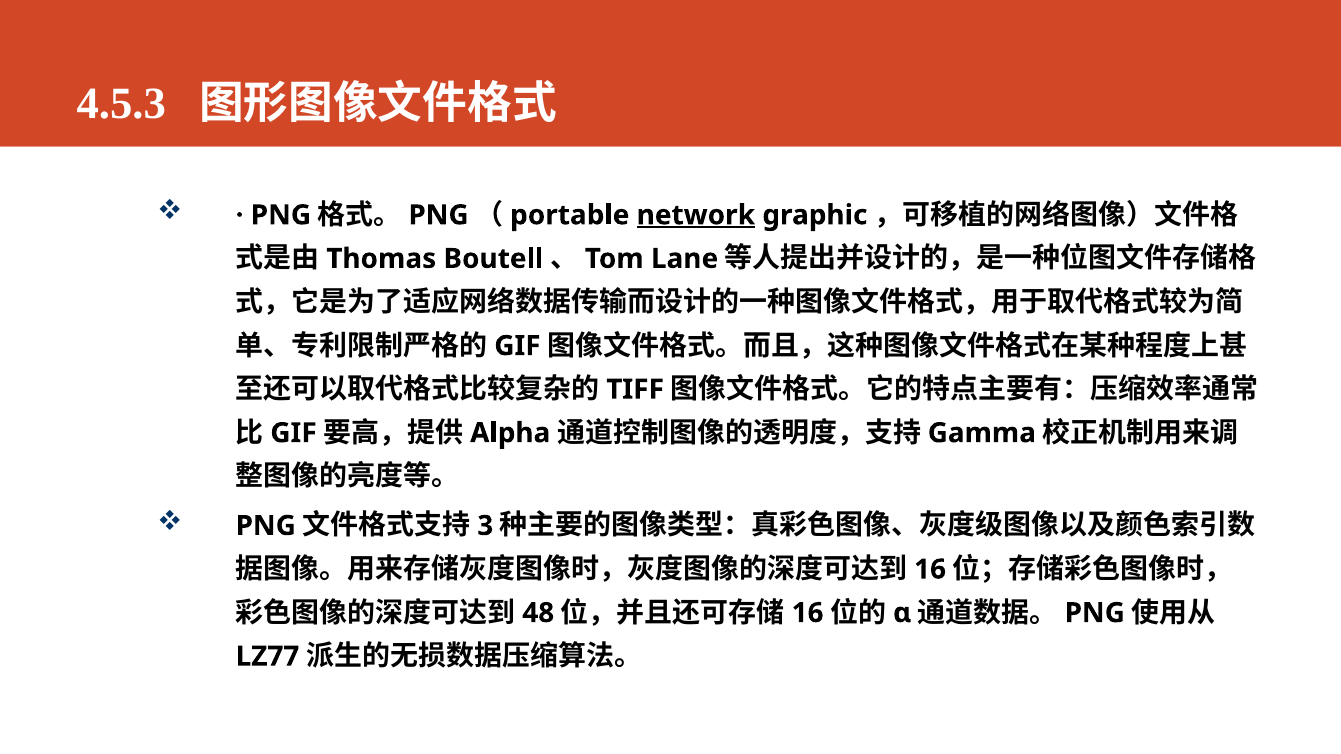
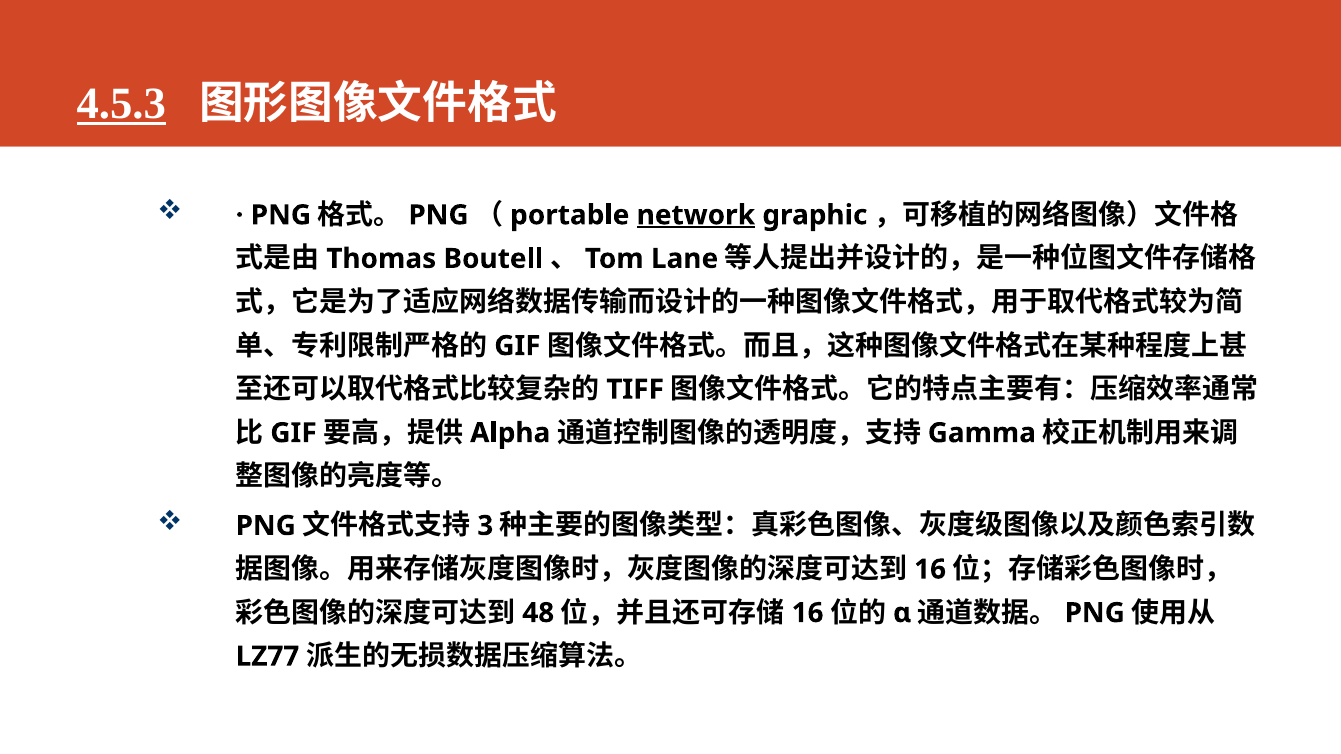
4.5.3 underline: none -> present
